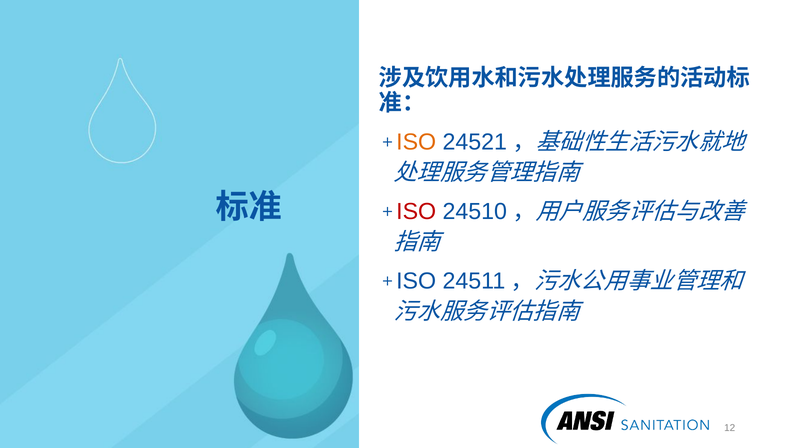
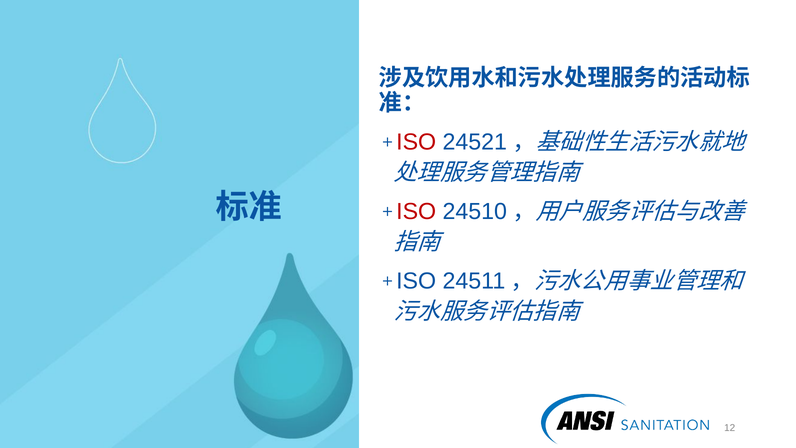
ISO at (416, 142) colour: orange -> red
